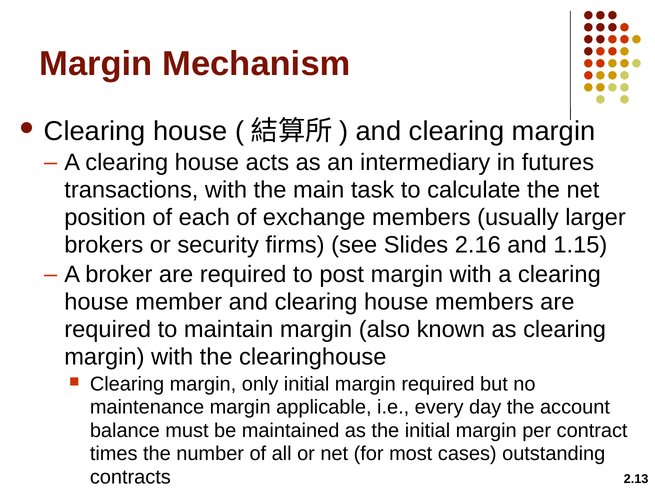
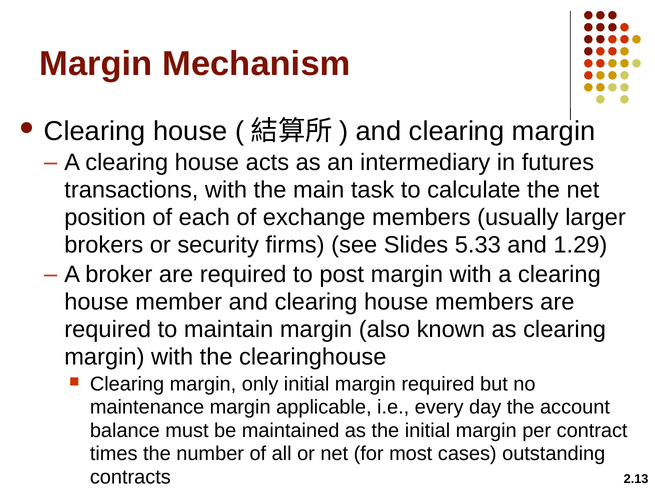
2.16: 2.16 -> 5.33
1.15: 1.15 -> 1.29
